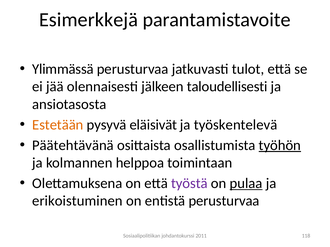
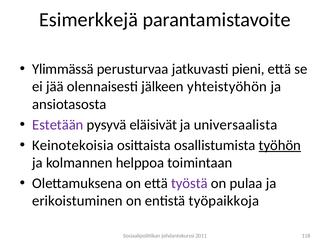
tulot: tulot -> pieni
taloudellisesti: taloudellisesti -> yhteistyöhön
Estetään colour: orange -> purple
työskentelevä: työskentelevä -> universaalista
Päätehtävänä: Päätehtävänä -> Keinotekoisia
pulaa underline: present -> none
entistä perusturvaa: perusturvaa -> työpaikkoja
